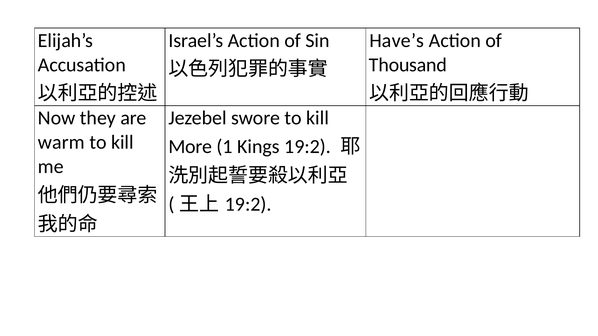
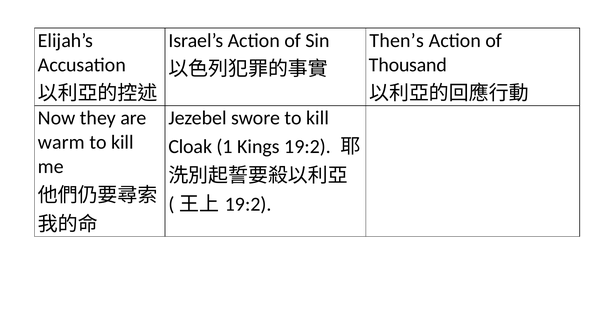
Have’s: Have’s -> Then’s
More: More -> Cloak
